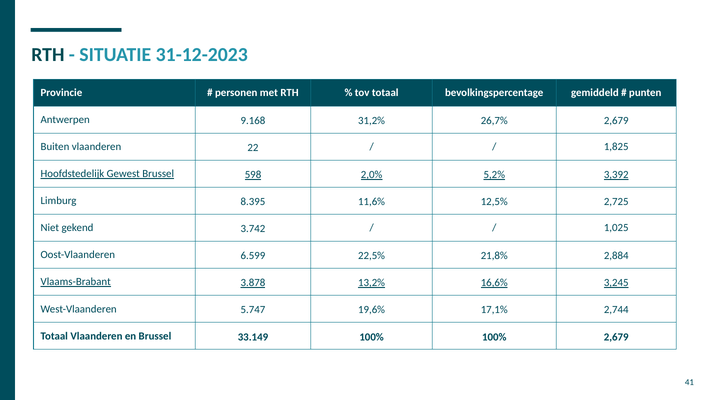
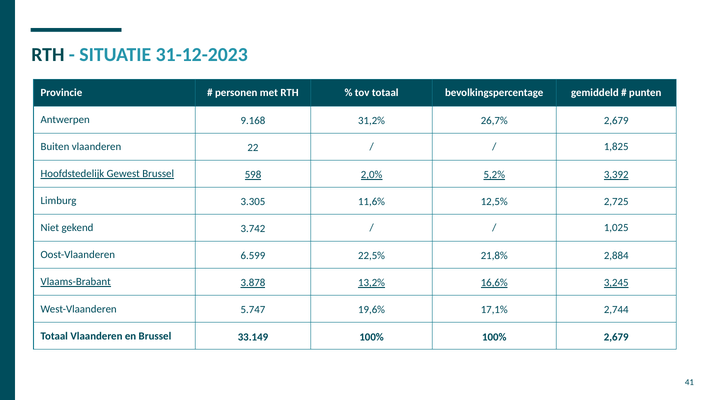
8.395: 8.395 -> 3.305
